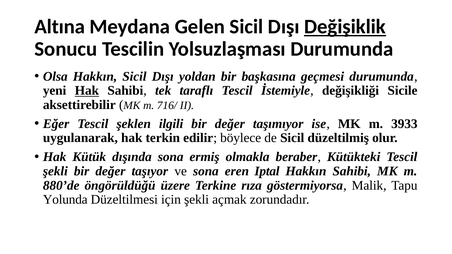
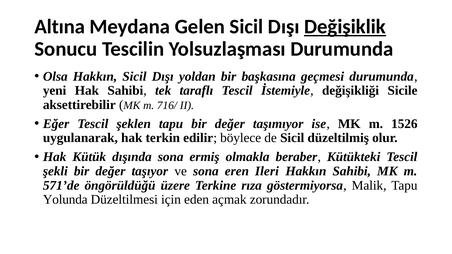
Hak at (87, 91) underline: present -> none
şeklen ilgili: ilgili -> tapu
3933: 3933 -> 1526
Iptal: Iptal -> Ileri
880’de: 880’de -> 571’de
için şekli: şekli -> eden
